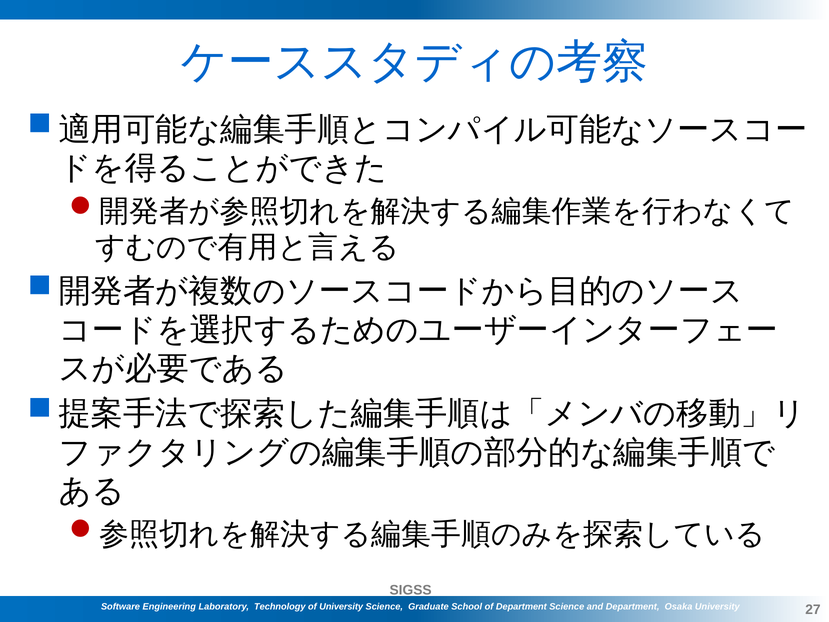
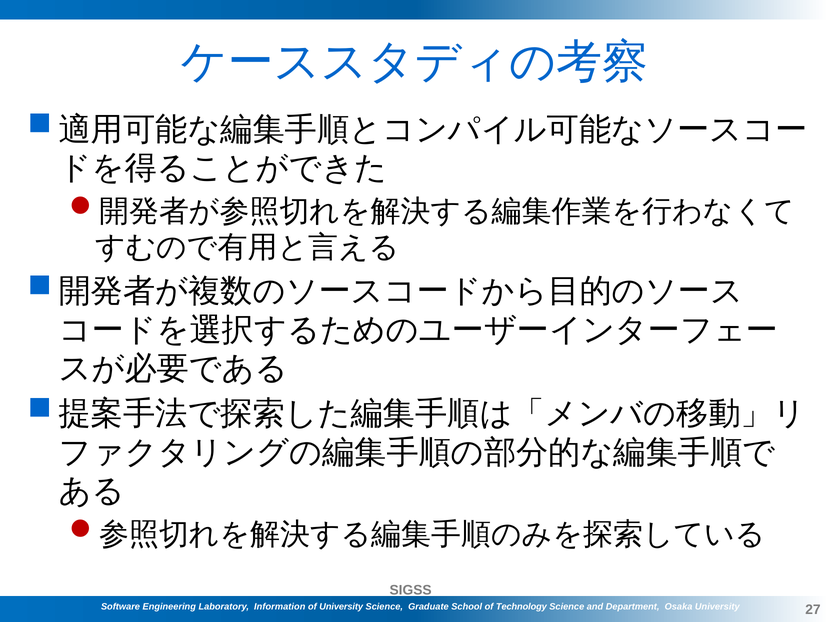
Technology: Technology -> Information
of Department: Department -> Technology
